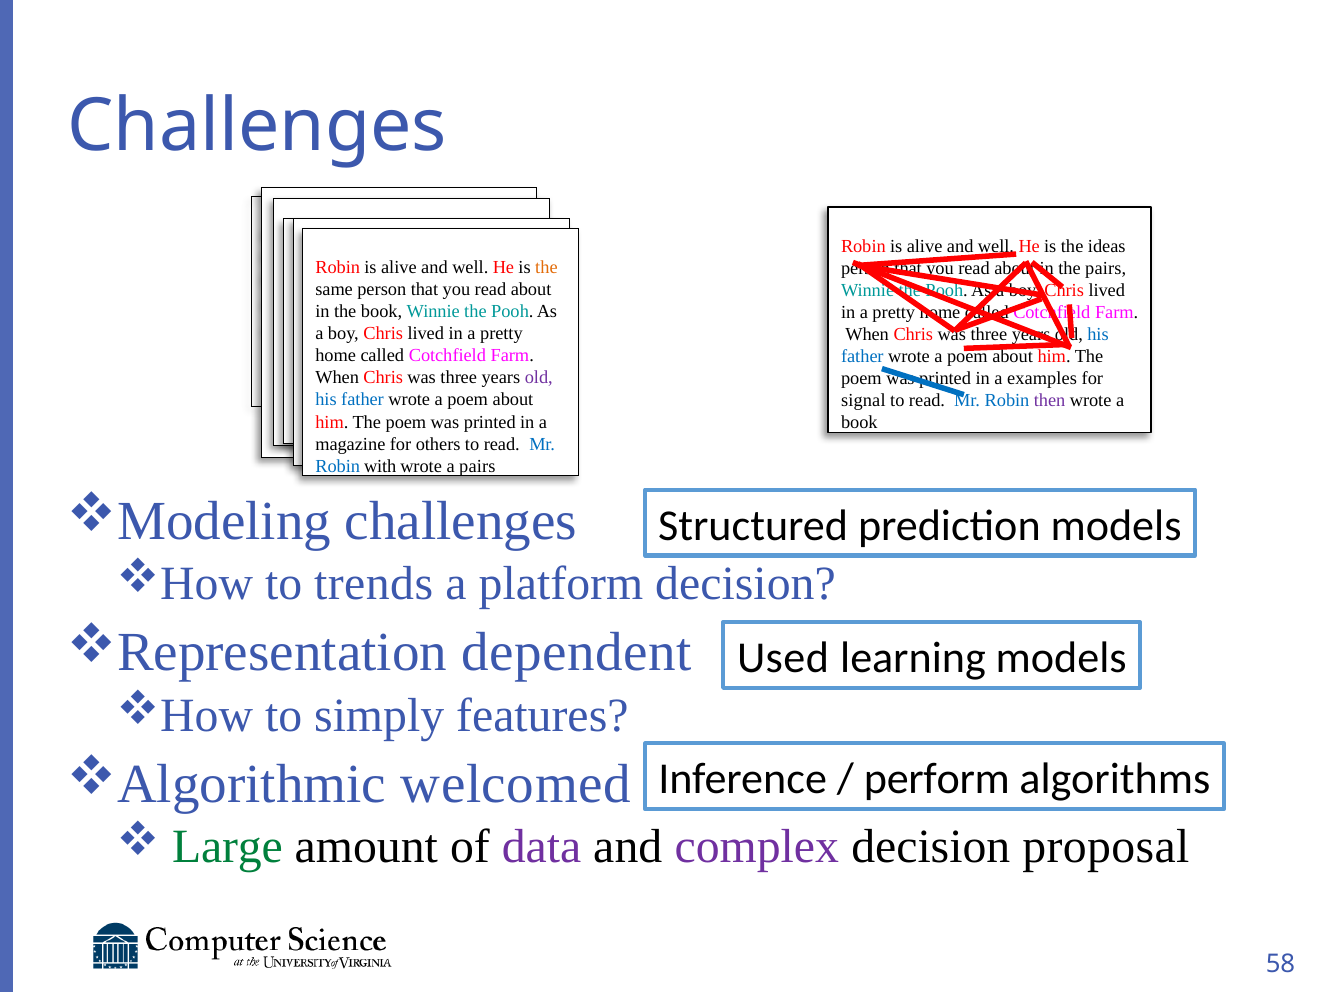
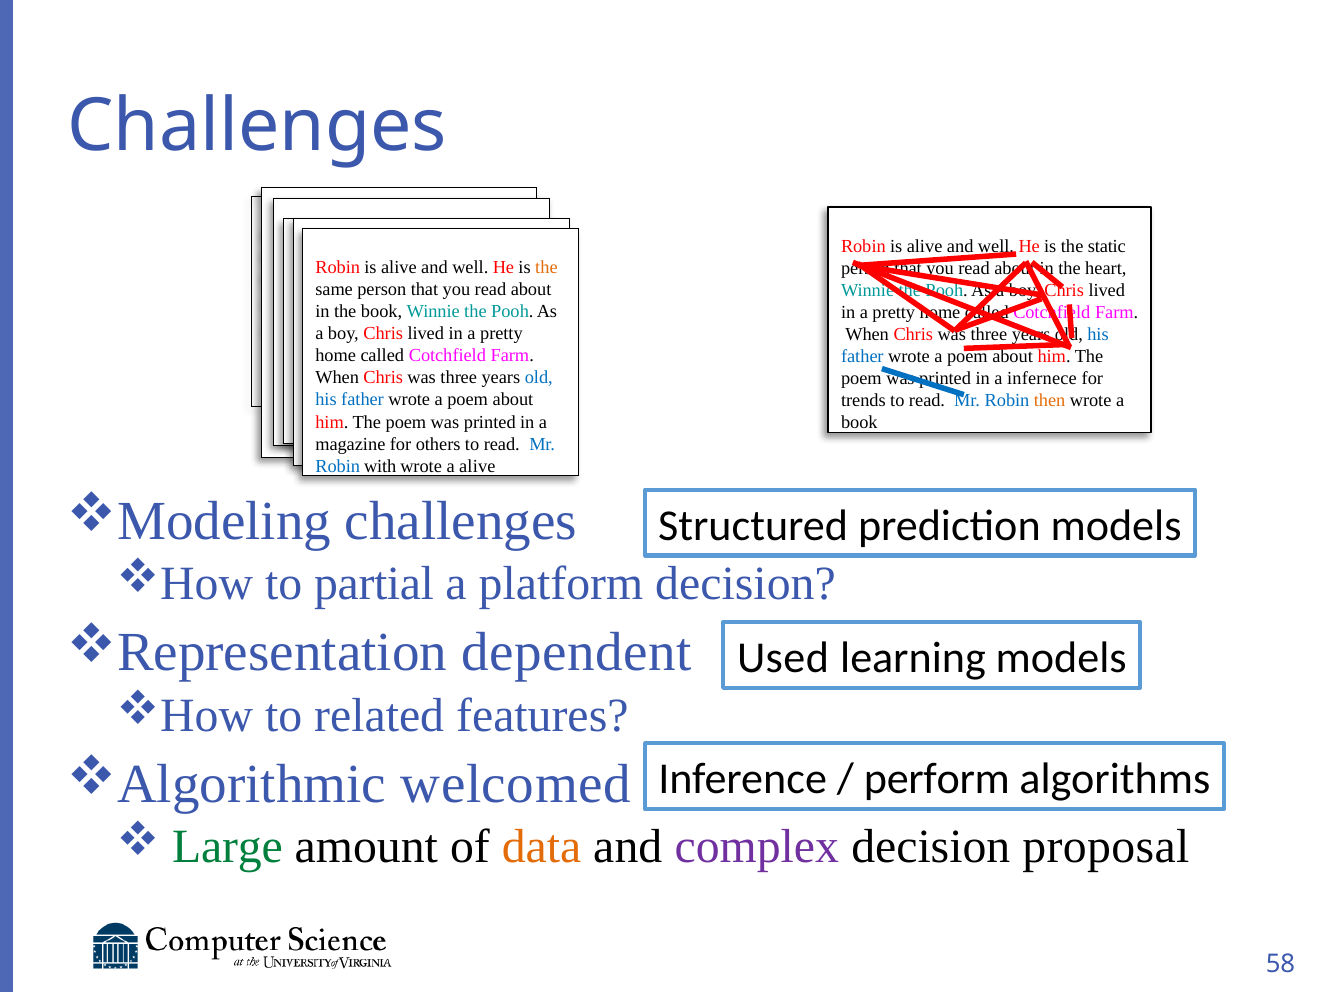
ideas: ideas -> static
pairs at (1106, 268): pairs -> heart
old at (539, 378) colour: purple -> blue
examples: examples -> infernece
signal: signal -> trends
then colour: purple -> orange
a pairs: pairs -> alive
to trends: trends -> partial
simply: simply -> related
data colour: purple -> orange
